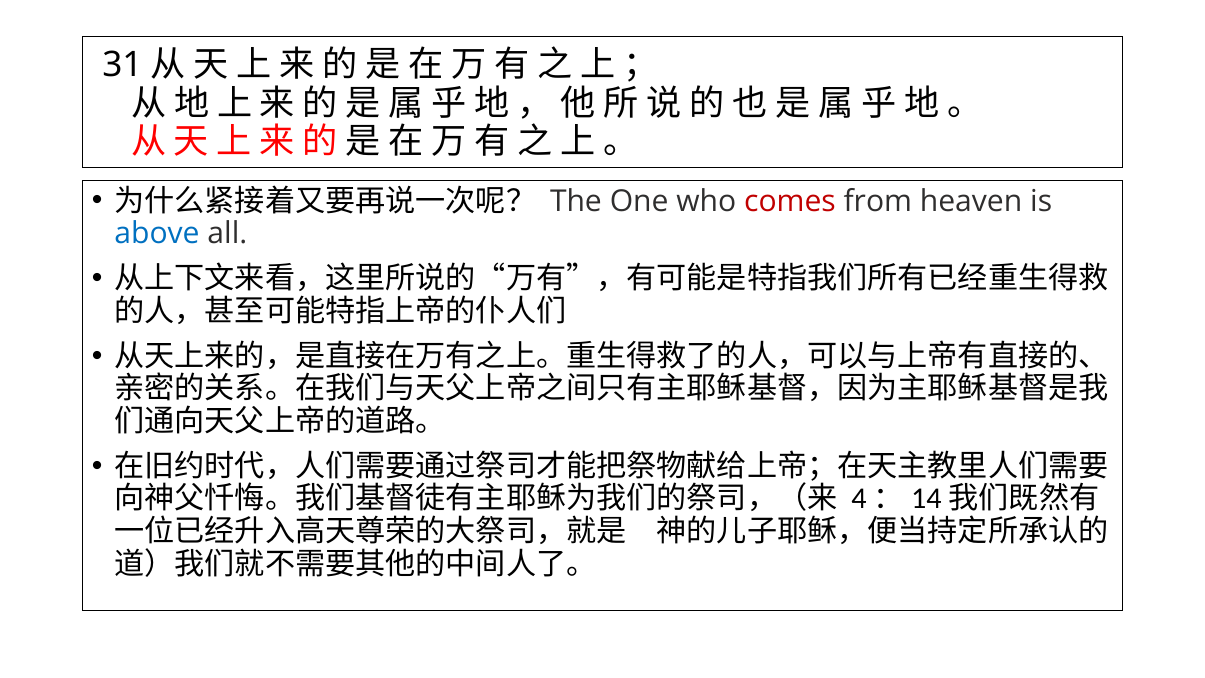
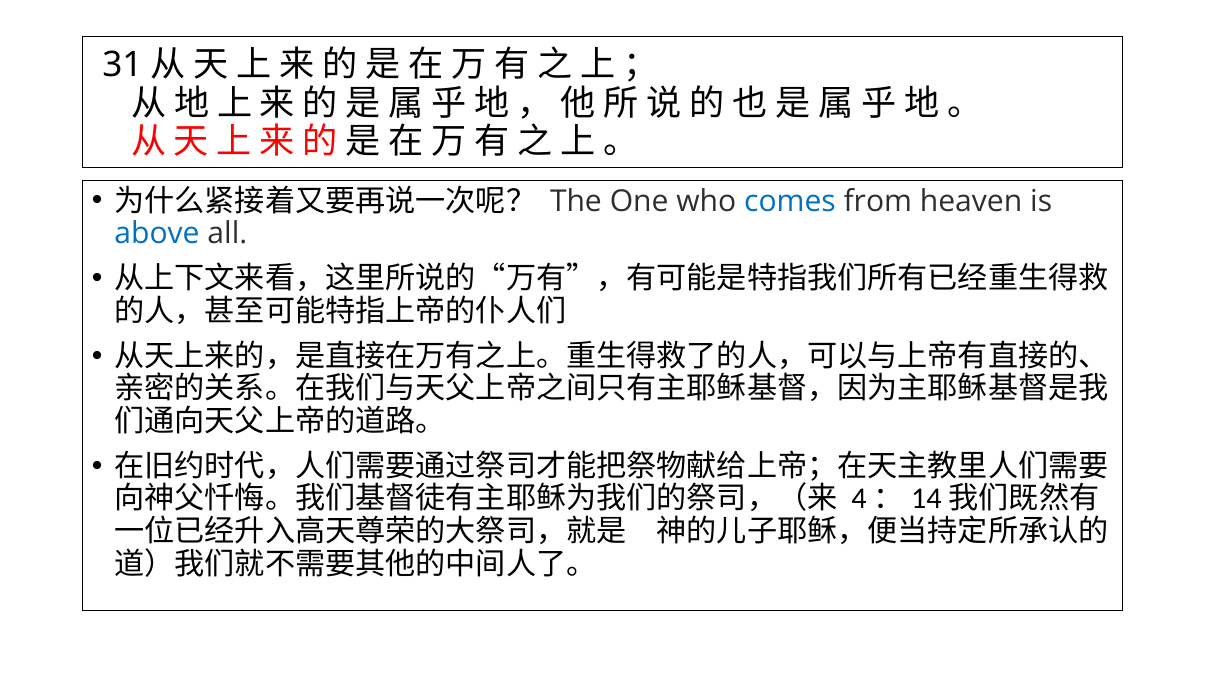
comes colour: red -> blue
